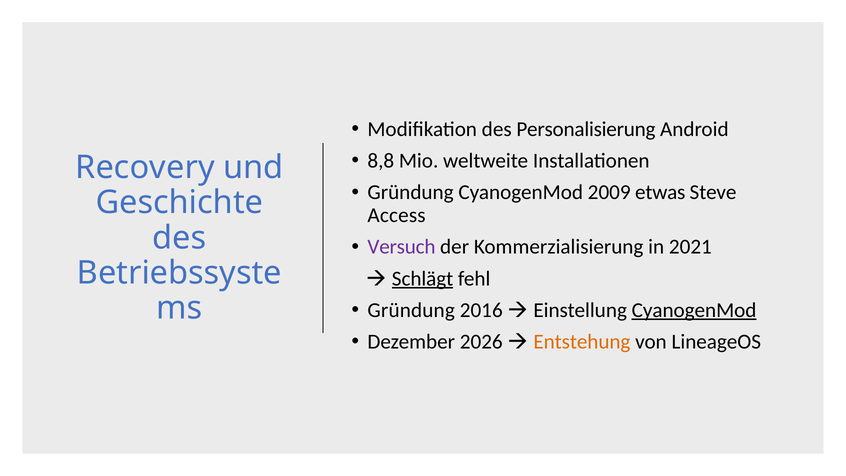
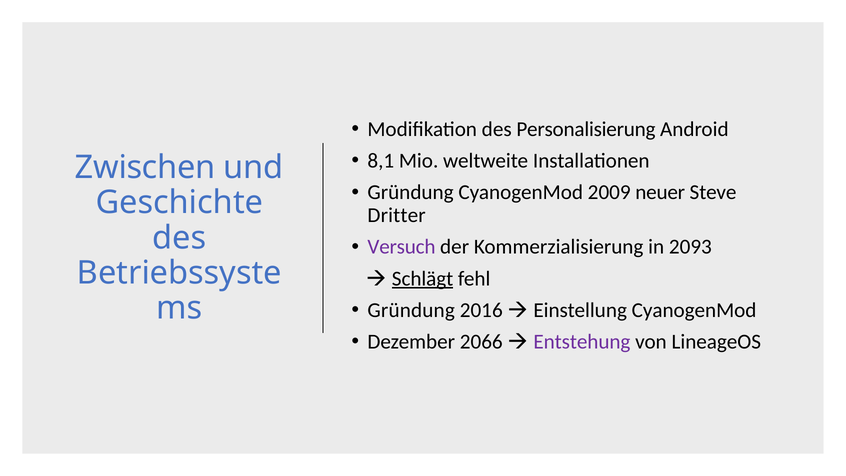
8,8: 8,8 -> 8,1
Recovery: Recovery -> Zwischen
etwas: etwas -> neuer
Access: Access -> Dritter
2021: 2021 -> 2093
CyanogenMod at (694, 310) underline: present -> none
2026: 2026 -> 2066
Entstehung colour: orange -> purple
